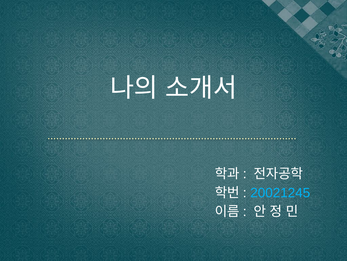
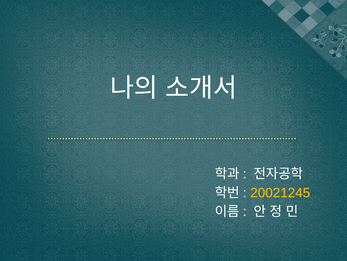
20021245 colour: light blue -> yellow
